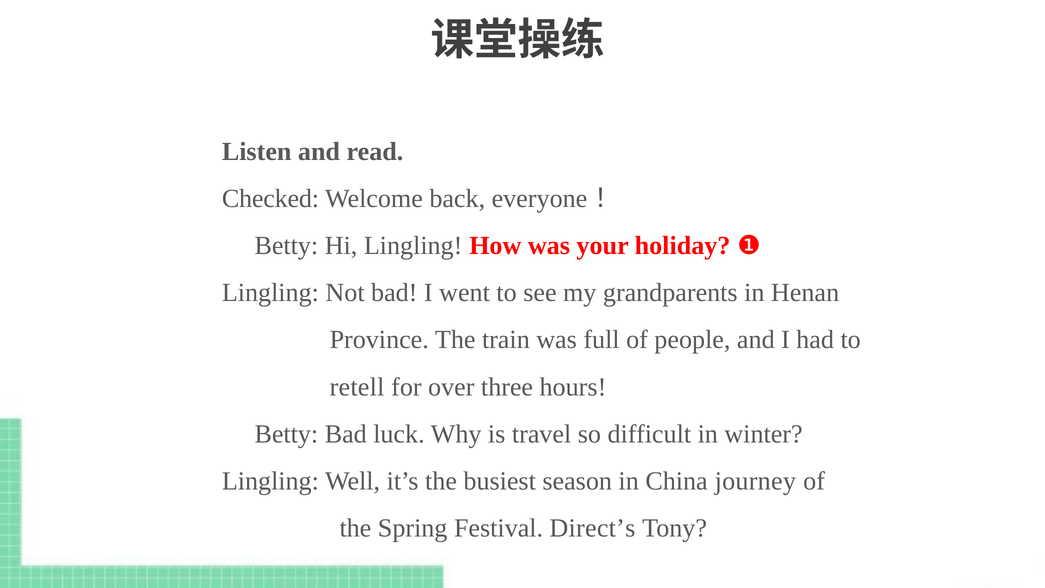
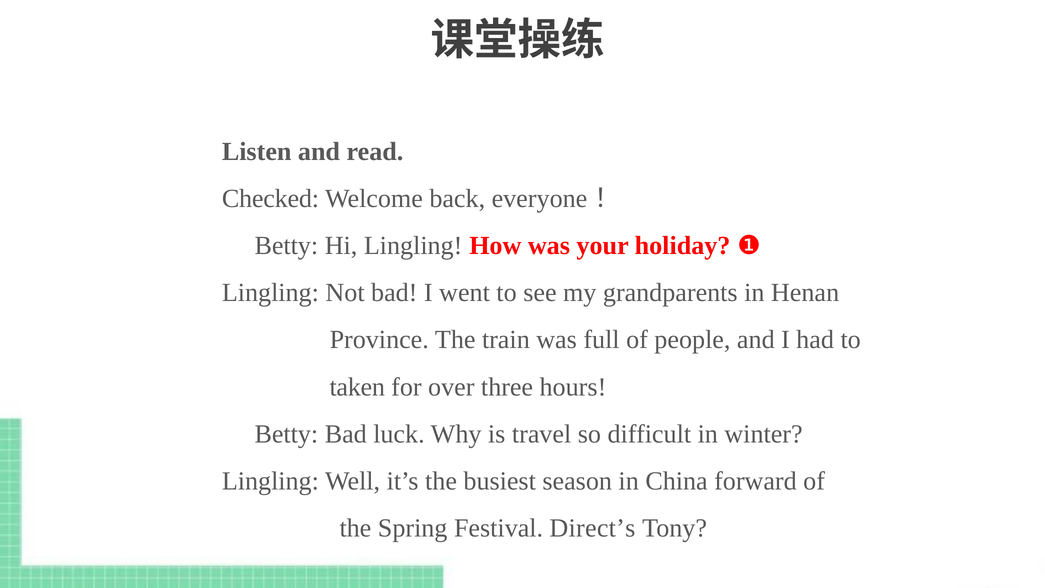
retell: retell -> taken
journey: journey -> forward
